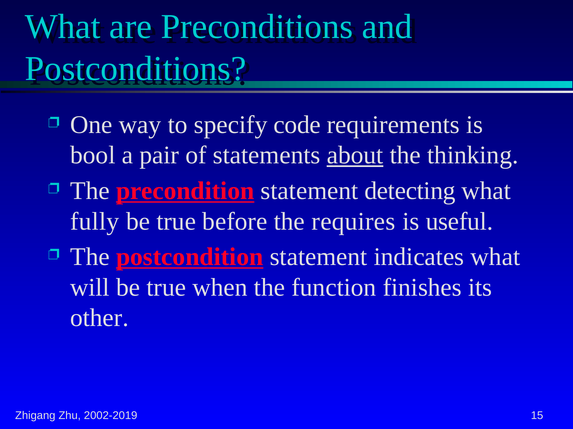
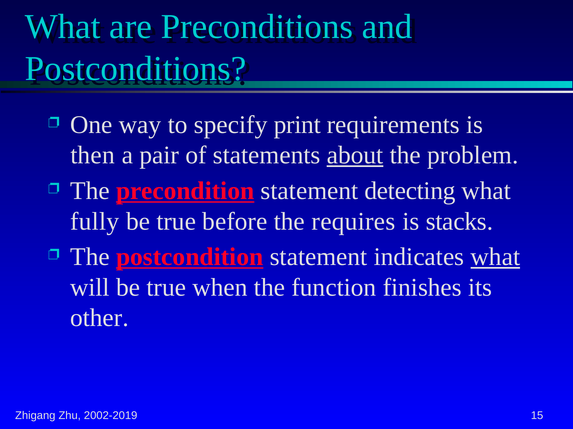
code: code -> print
bool: bool -> then
thinking: thinking -> problem
useful: useful -> stacks
what at (495, 257) underline: none -> present
